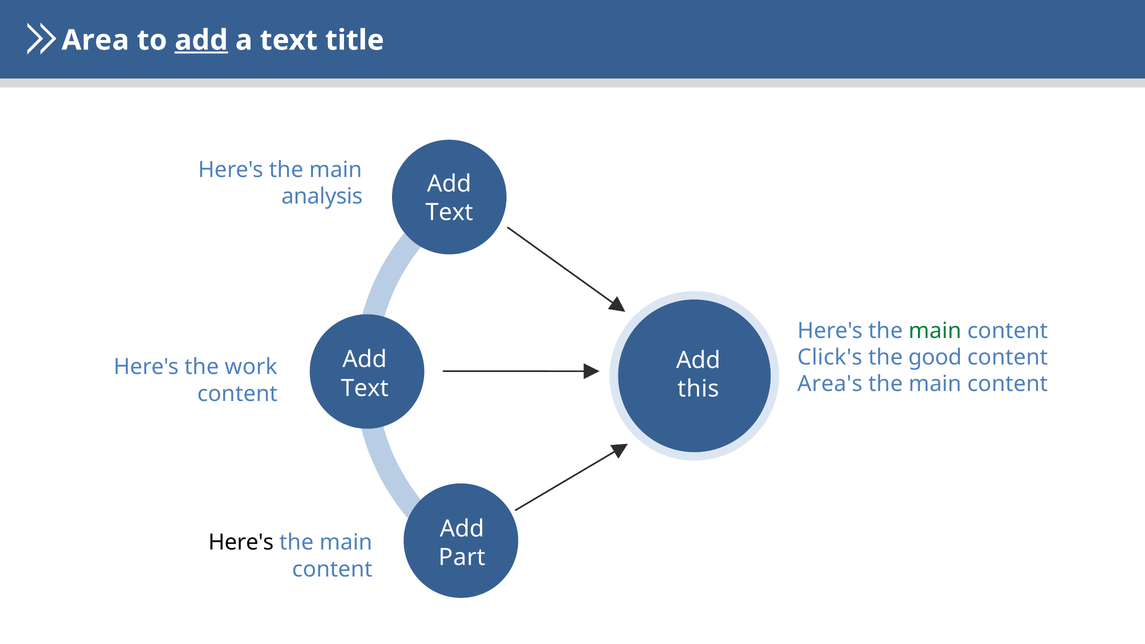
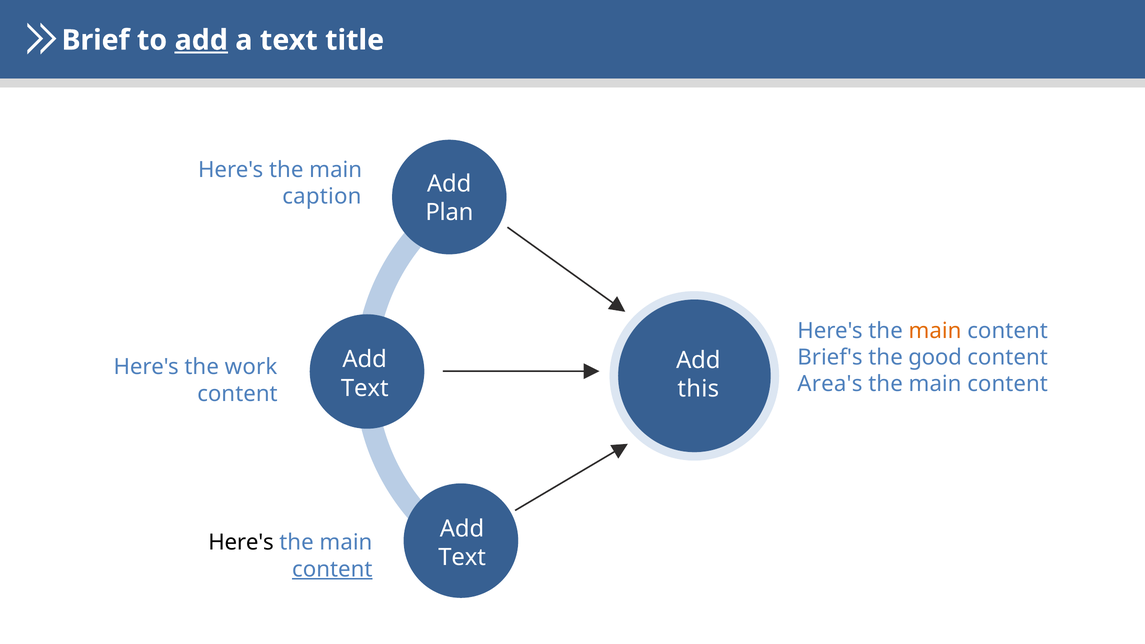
Area: Area -> Brief
analysis: analysis -> caption
Text at (449, 213): Text -> Plan
main at (935, 331) colour: green -> orange
Click's: Click's -> Brief's
Part at (462, 557): Part -> Text
content at (332, 569) underline: none -> present
